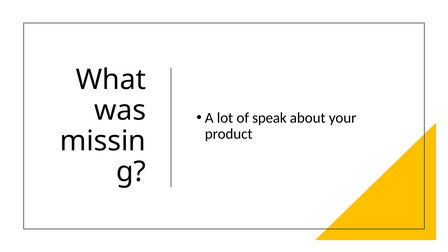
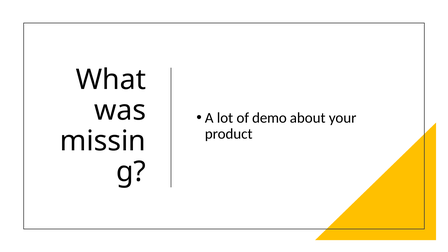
speak: speak -> demo
